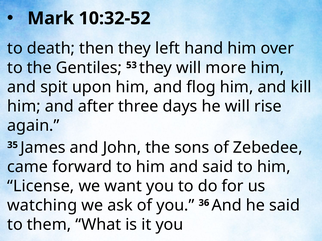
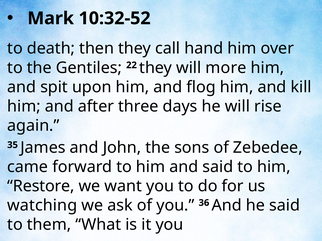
left: left -> call
53: 53 -> 22
License: License -> Restore
